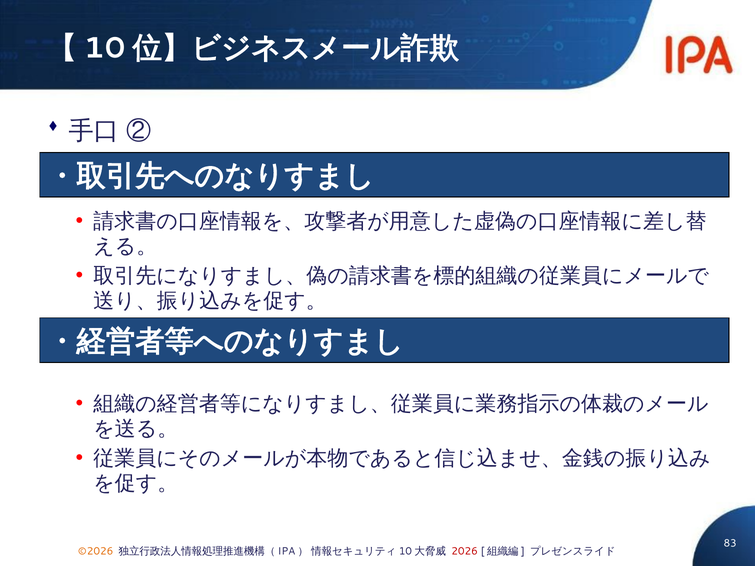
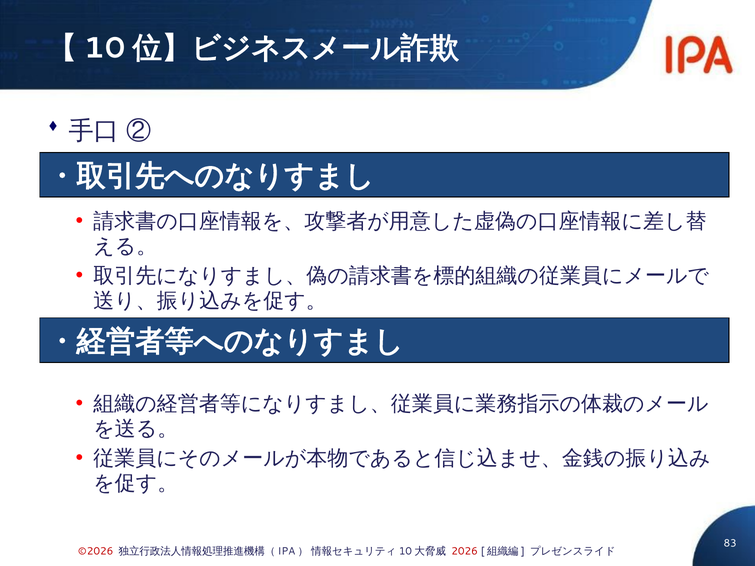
©2026 colour: orange -> red
